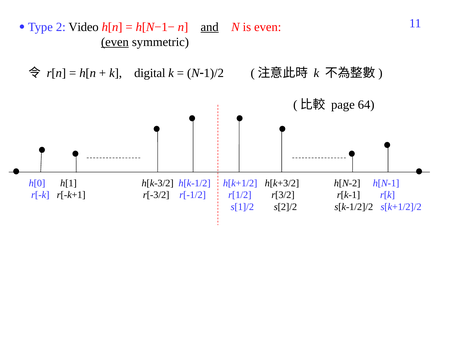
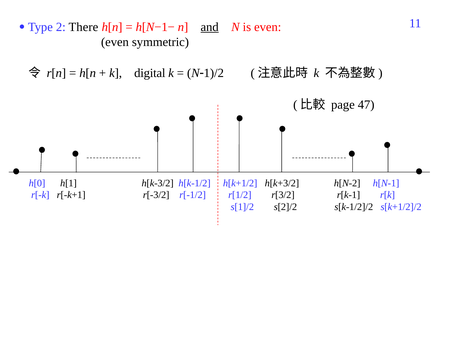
Video: Video -> There
even at (115, 42) underline: present -> none
64: 64 -> 47
